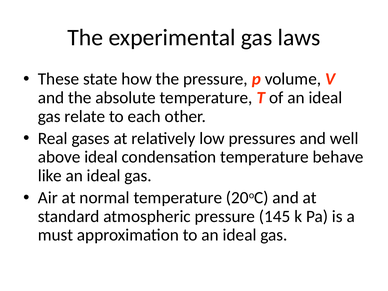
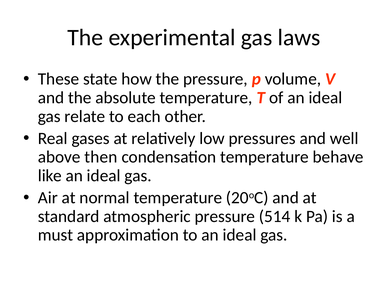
above ideal: ideal -> then
145: 145 -> 514
